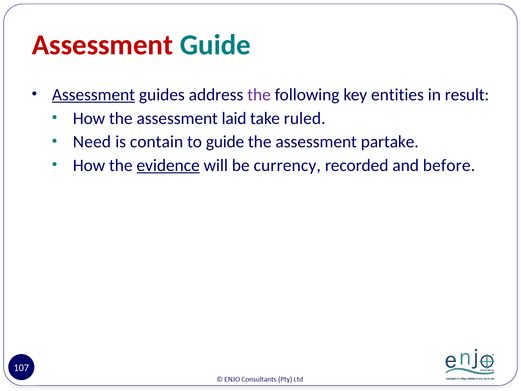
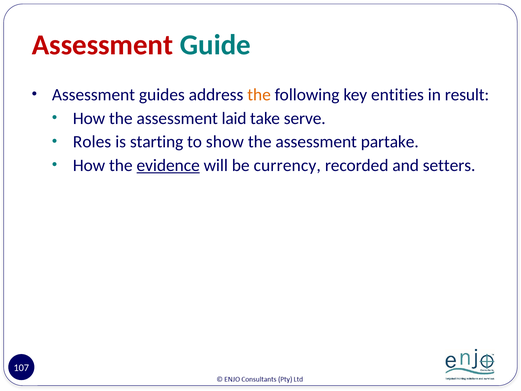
Assessment at (93, 95) underline: present -> none
the at (259, 95) colour: purple -> orange
ruled: ruled -> serve
Need: Need -> Roles
contain: contain -> starting
to guide: guide -> show
before: before -> setters
